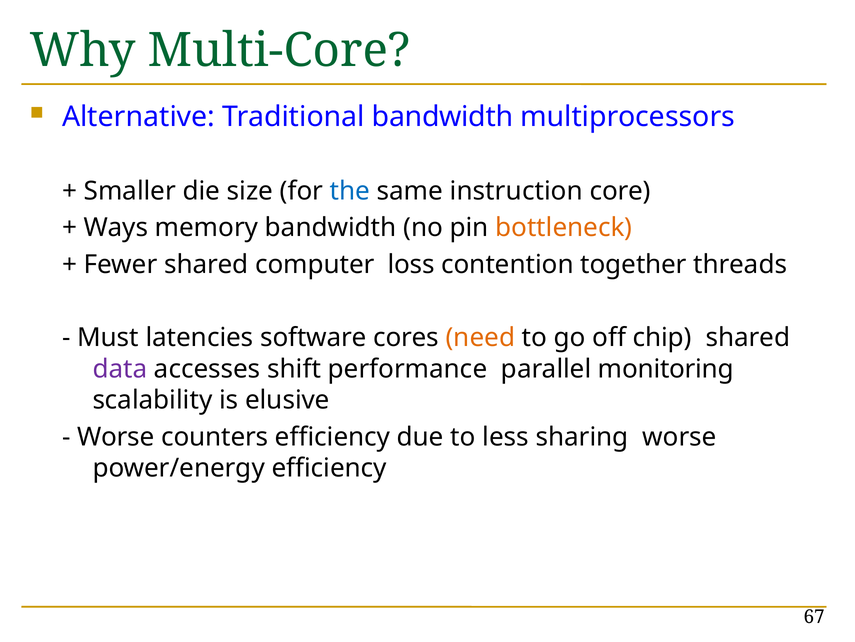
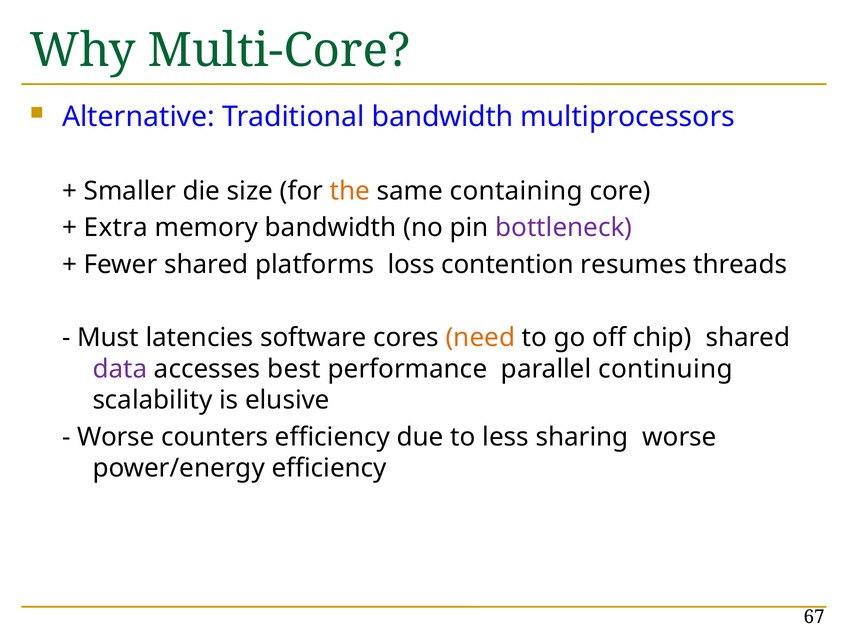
the colour: blue -> orange
instruction: instruction -> containing
Ways: Ways -> Extra
bottleneck colour: orange -> purple
computer: computer -> platforms
together: together -> resumes
shift: shift -> best
monitoring: monitoring -> continuing
